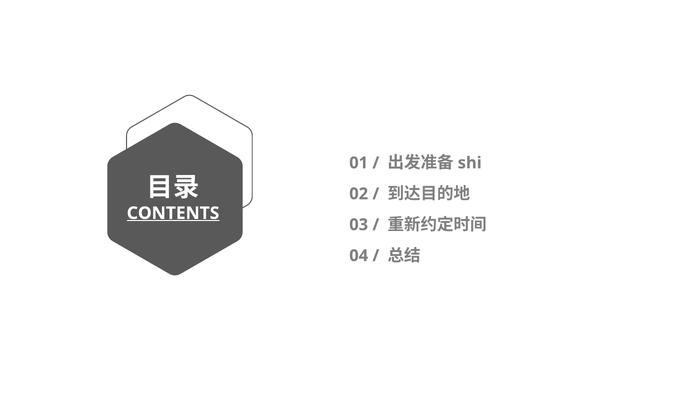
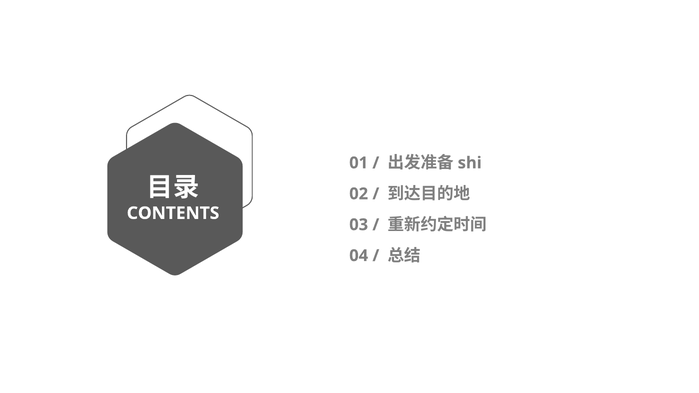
CONTENTS underline: present -> none
